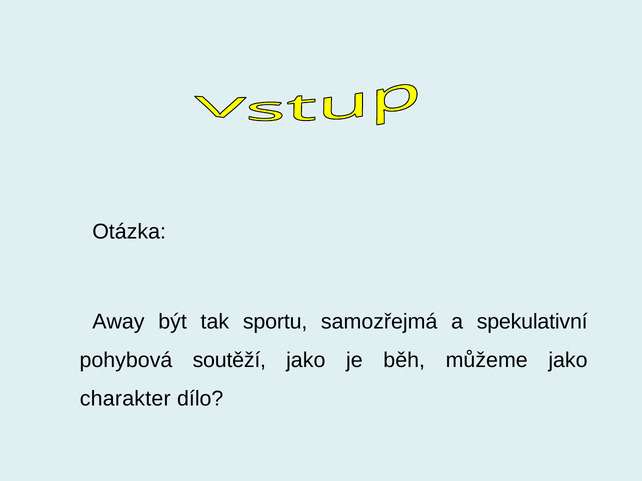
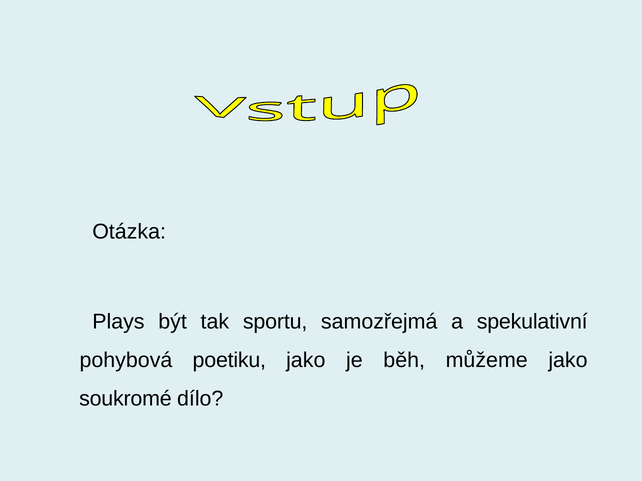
Away: Away -> Plays
soutěží: soutěží -> poetiku
charakter: charakter -> soukromé
